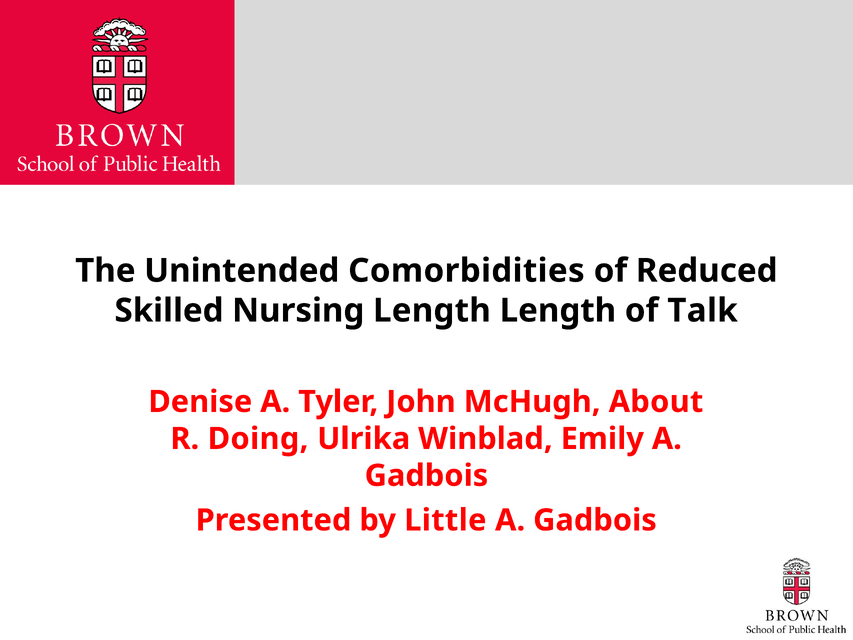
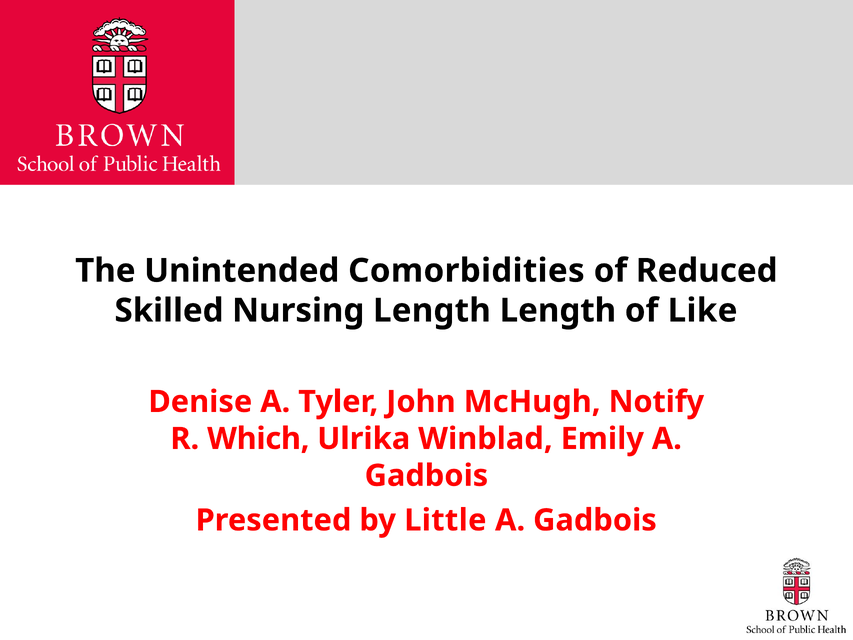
Talk: Talk -> Like
About: About -> Notify
Doing: Doing -> Which
